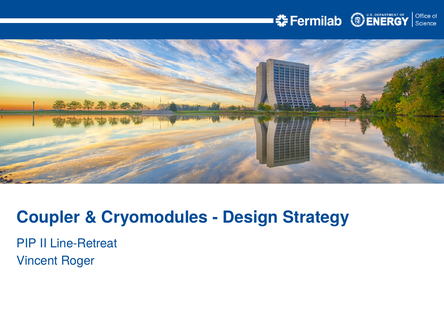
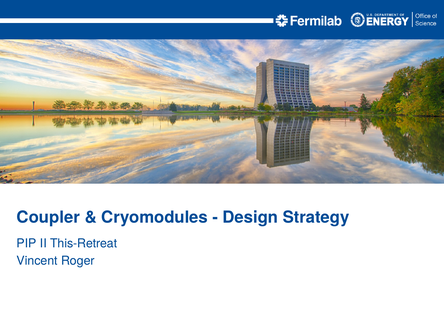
Line-Retreat: Line-Retreat -> This-Retreat
